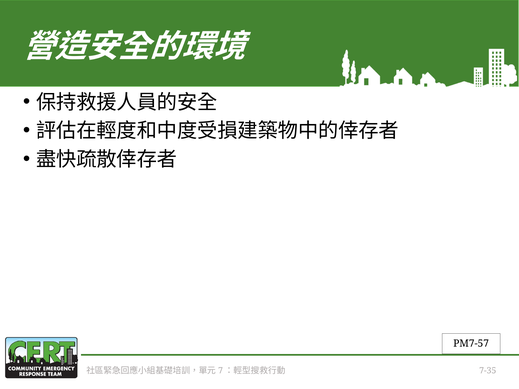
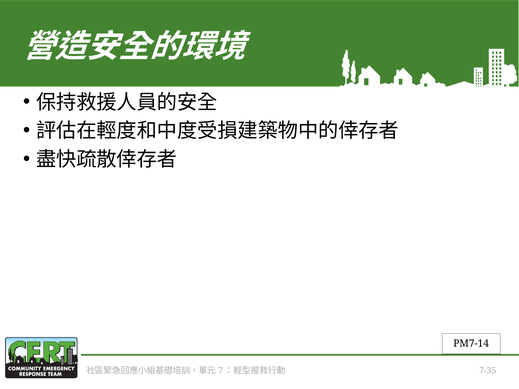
PM7-57: PM7-57 -> PM7-14
